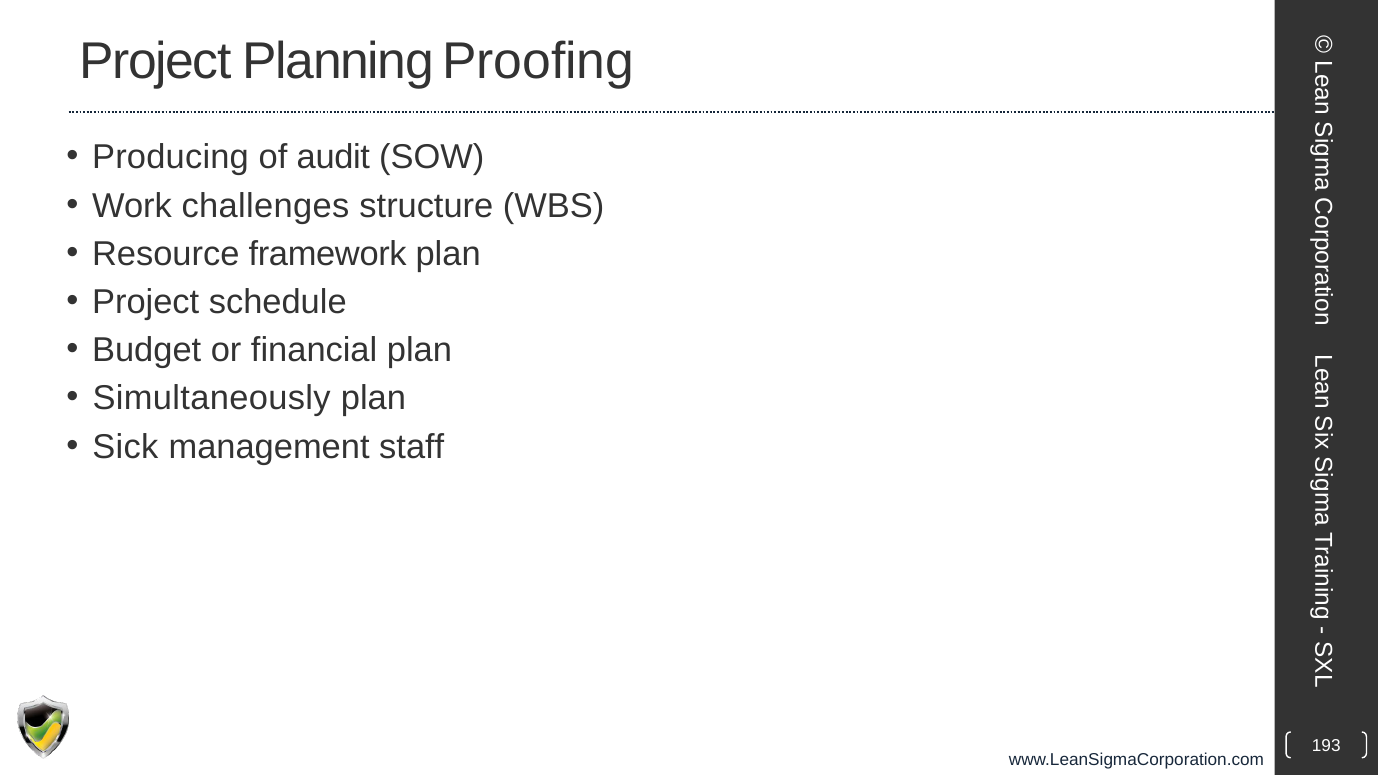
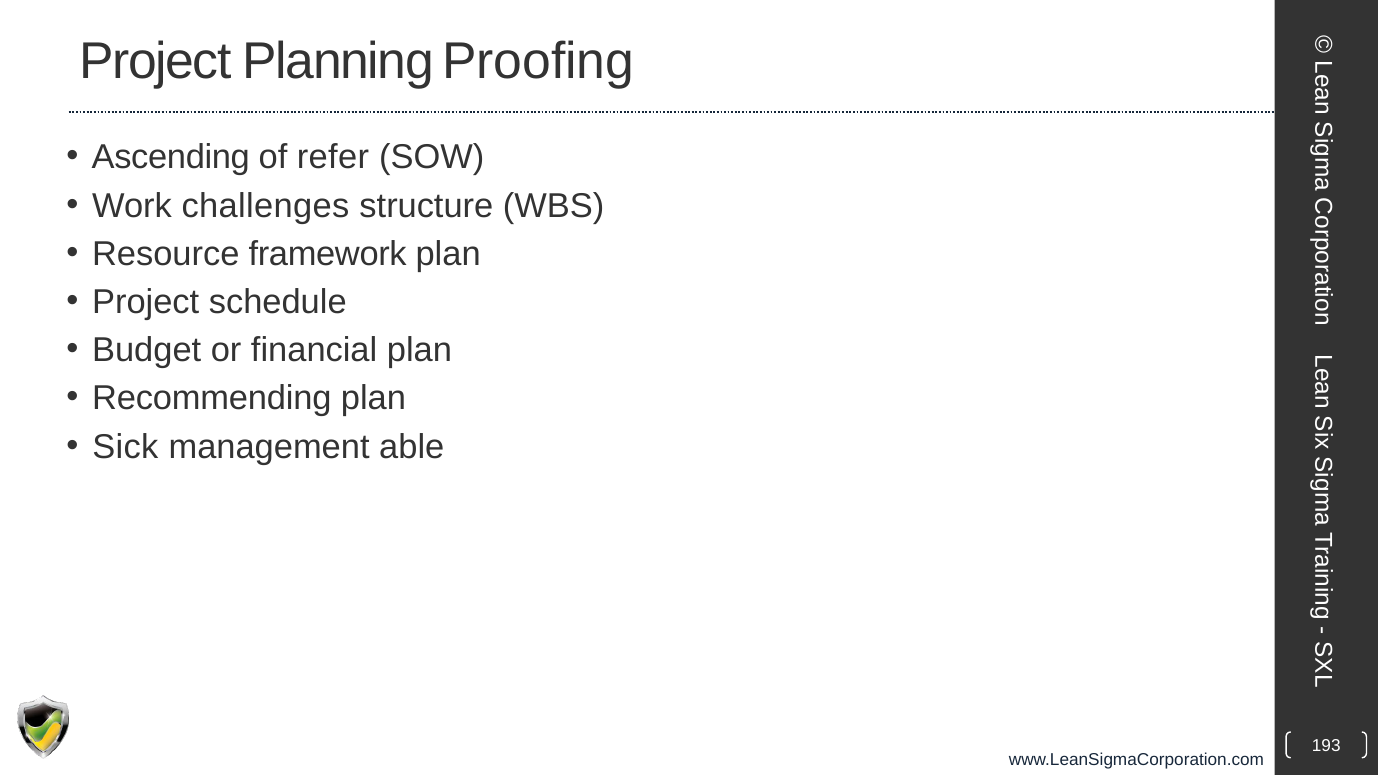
Producing: Producing -> Ascending
audit: audit -> refer
Simultaneously: Simultaneously -> Recommending
staff: staff -> able
